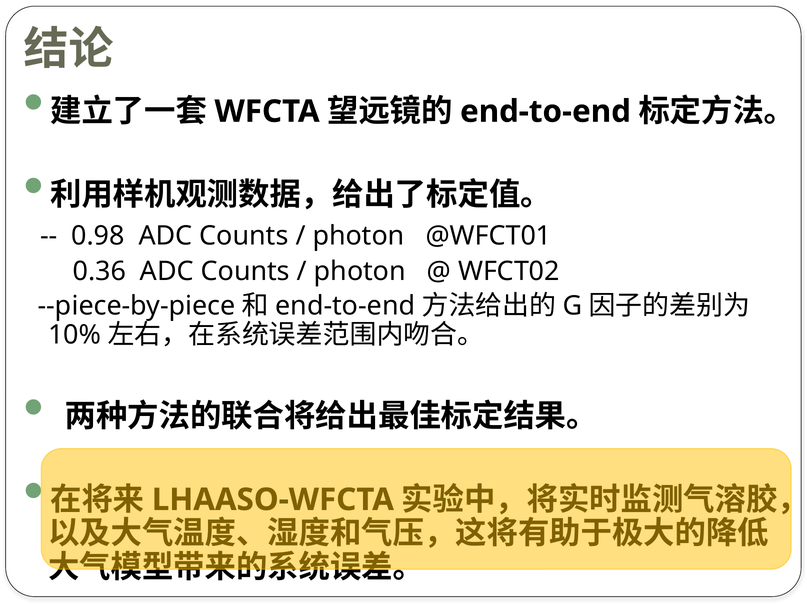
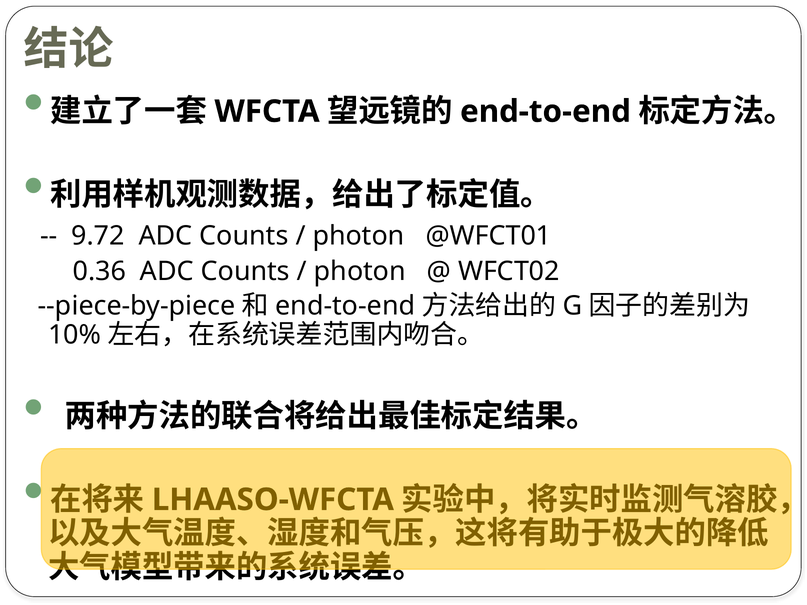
0.98: 0.98 -> 9.72
